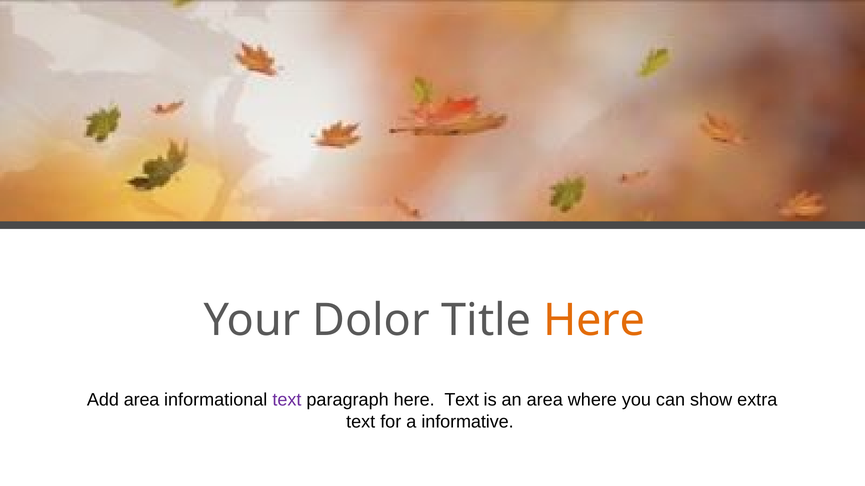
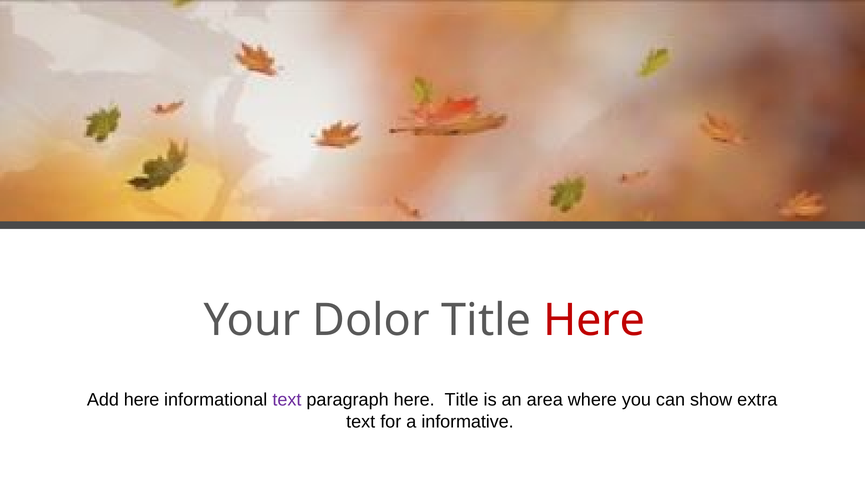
Here at (594, 321) colour: orange -> red
Add area: area -> here
here Text: Text -> Title
